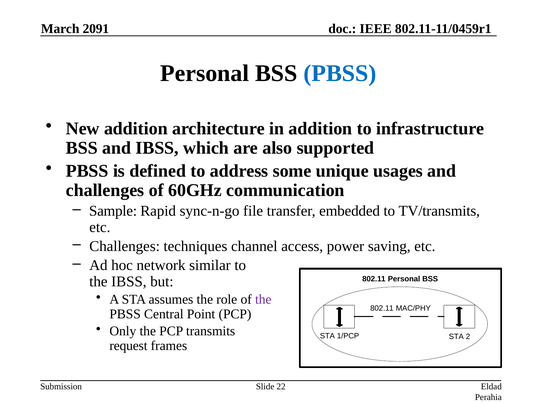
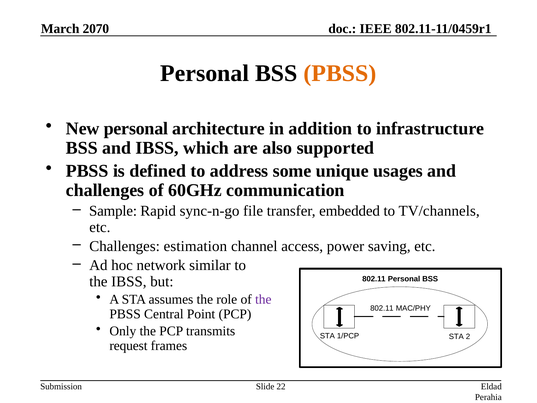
2091: 2091 -> 2070
PBSS at (340, 73) colour: blue -> orange
New addition: addition -> personal
TV/transmits: TV/transmits -> TV/channels
techniques: techniques -> estimation
